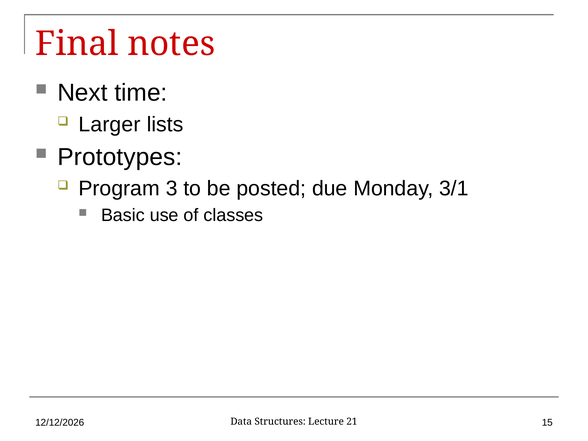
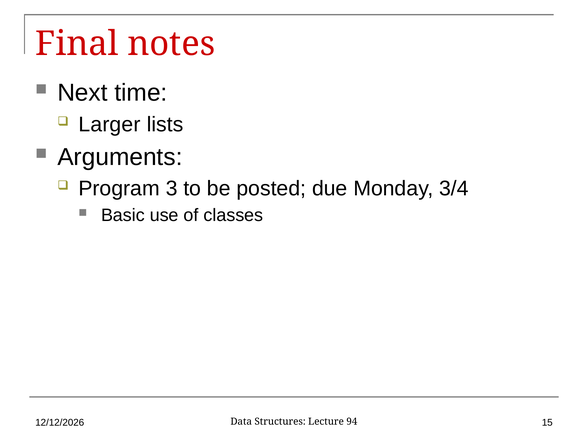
Prototypes: Prototypes -> Arguments
3/1: 3/1 -> 3/4
21: 21 -> 94
